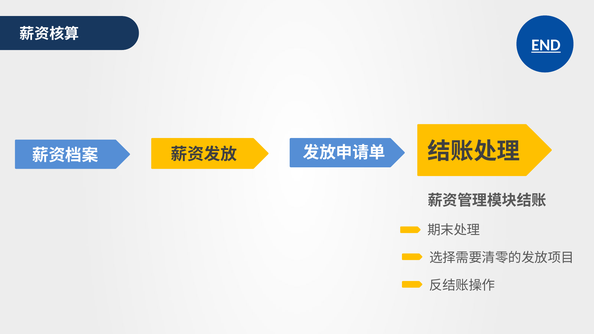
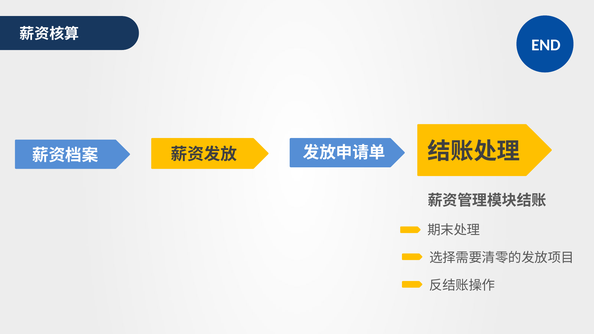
END underline: present -> none
